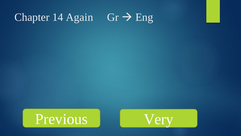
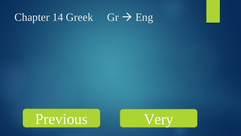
Again: Again -> Greek
